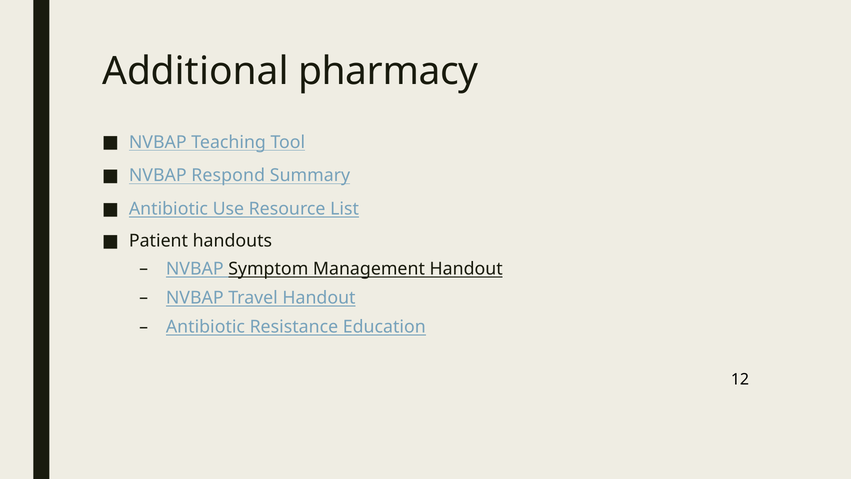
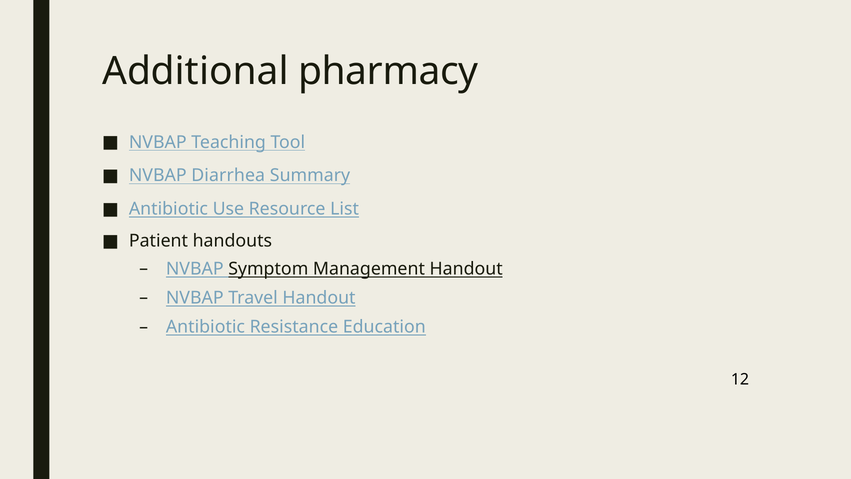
Respond: Respond -> Diarrhea
